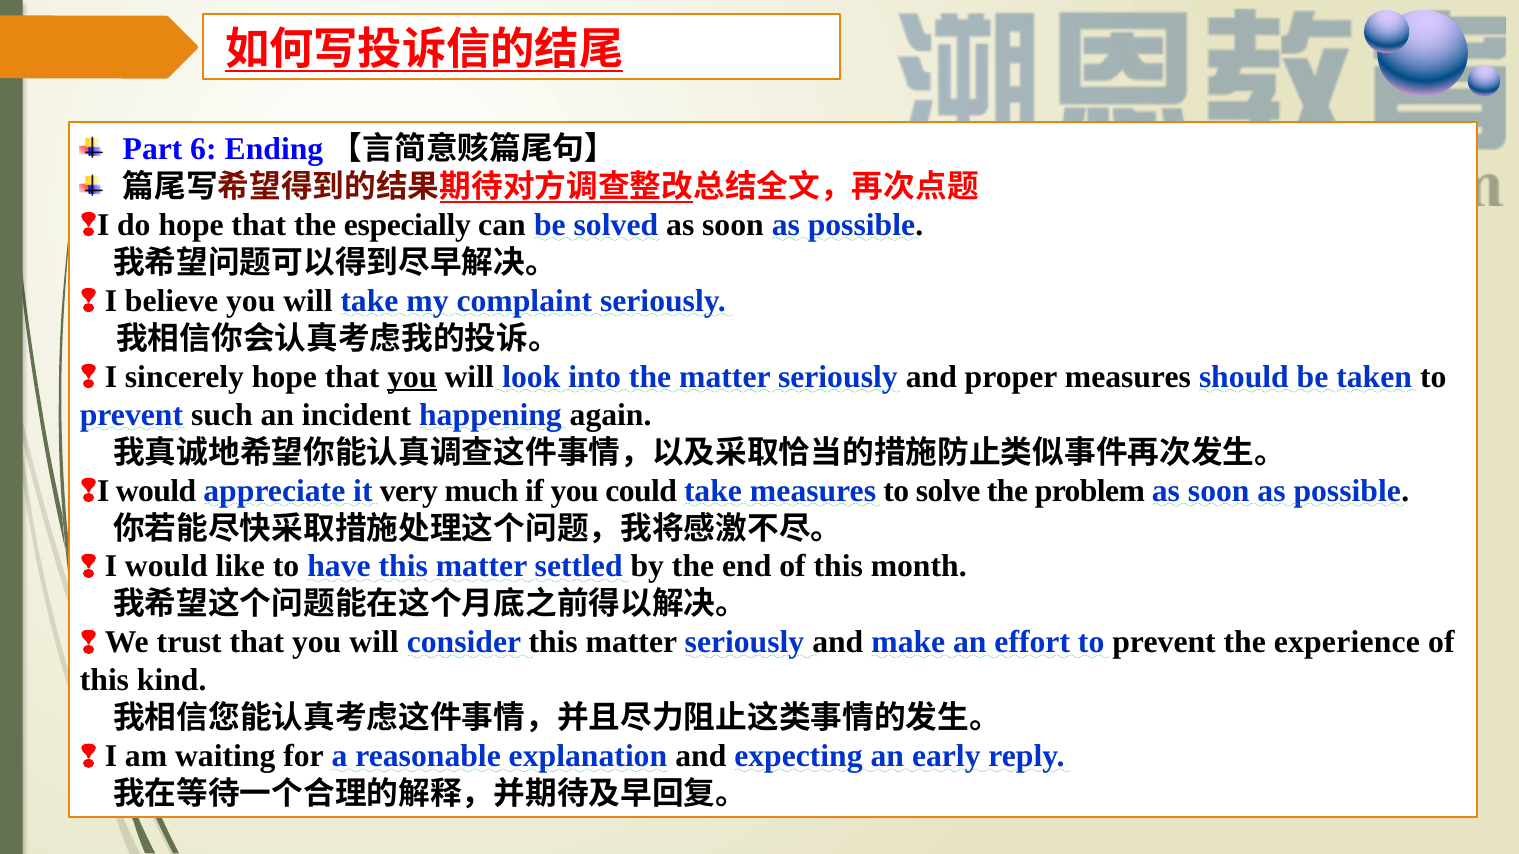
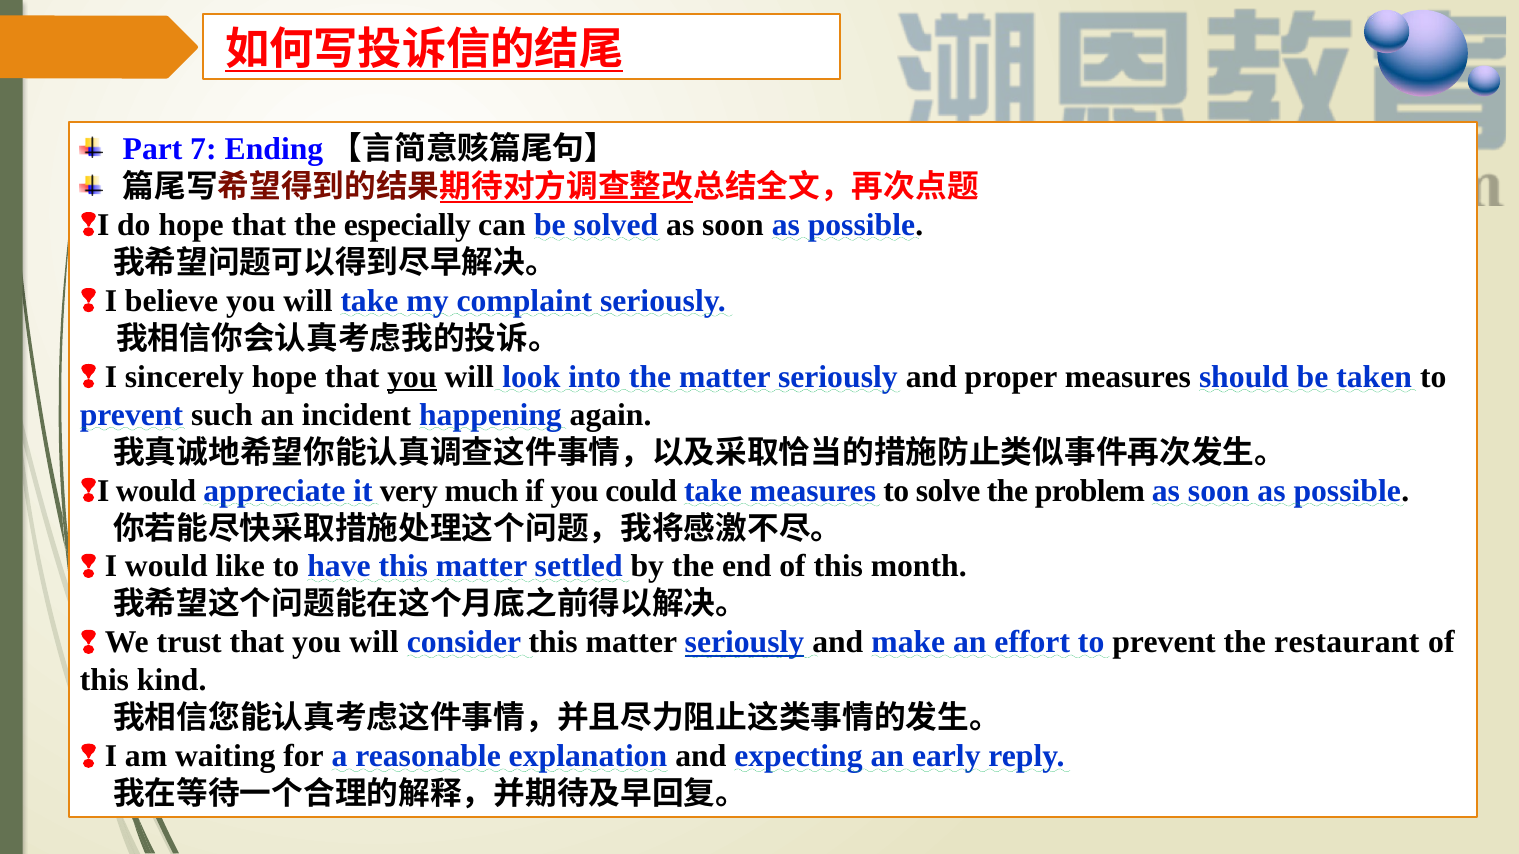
6: 6 -> 7
seriously at (745, 643) underline: none -> present
experience: experience -> restaurant
